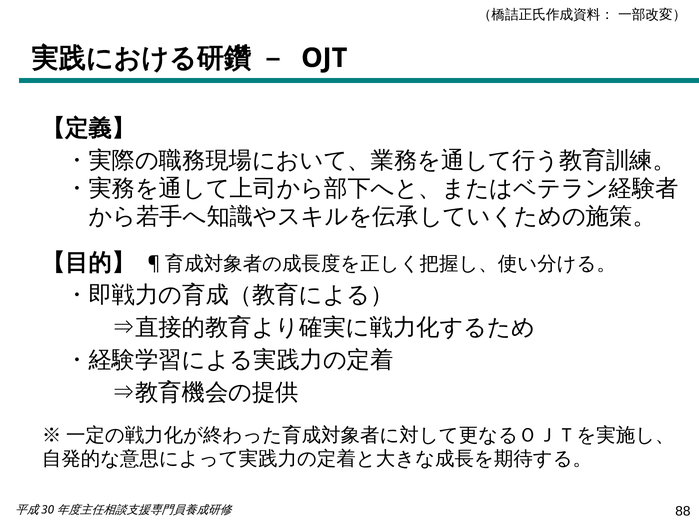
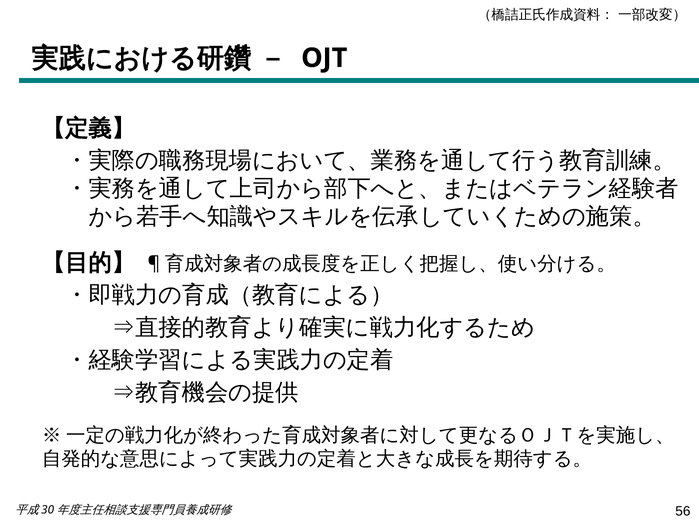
88: 88 -> 56
